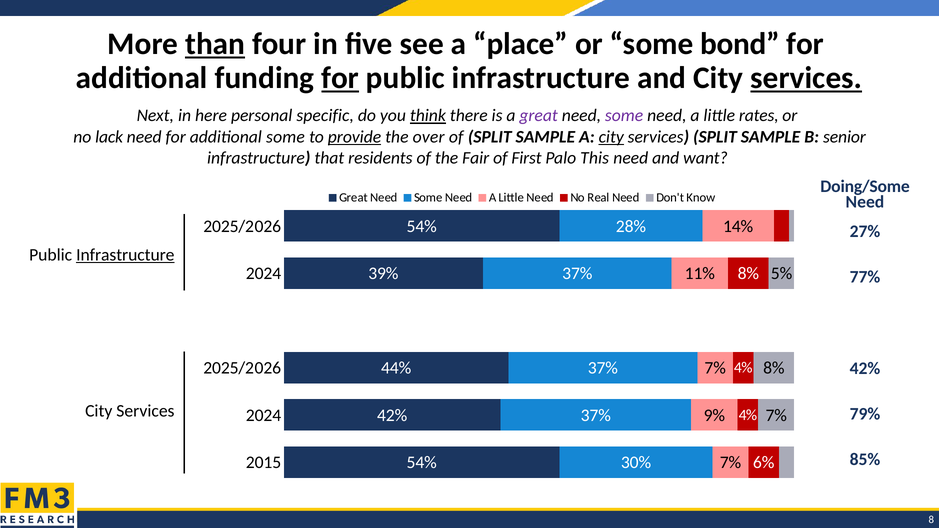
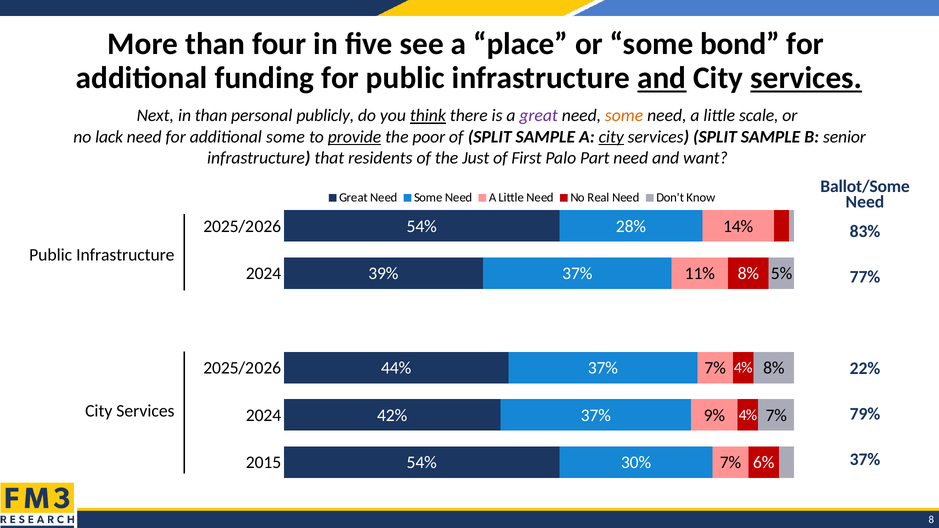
than at (215, 44) underline: present -> none
for at (340, 78) underline: present -> none
and at (662, 78) underline: none -> present
in here: here -> than
specific: specific -> publicly
some at (624, 116) colour: purple -> orange
rates: rates -> scale
over: over -> poor
Fair: Fair -> Just
This: This -> Part
Doing/Some: Doing/Some -> Ballot/Some
27%: 27% -> 83%
Infrastructure at (125, 255) underline: present -> none
42% at (865, 368): 42% -> 22%
85% at (865, 460): 85% -> 37%
